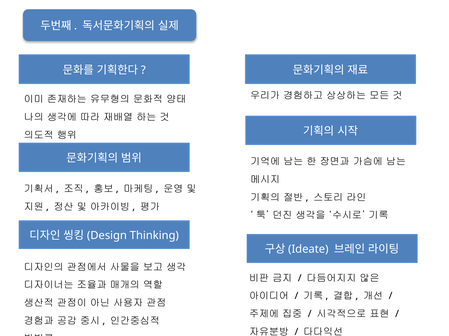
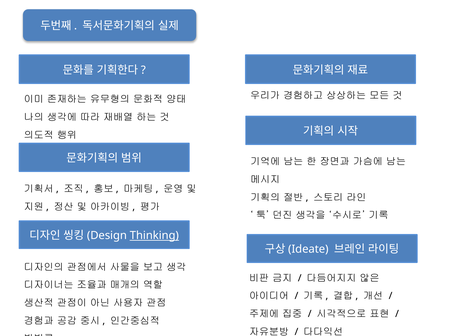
Thinking underline: none -> present
